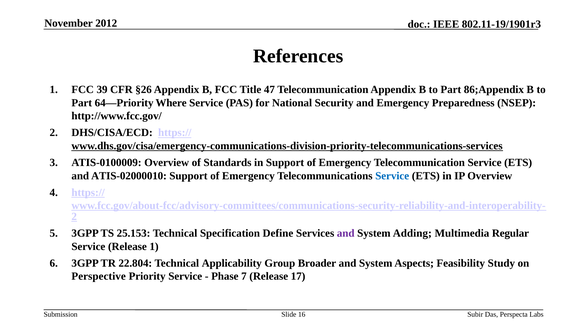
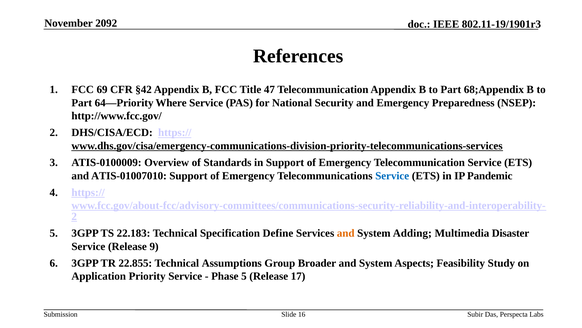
2012: 2012 -> 2092
39: 39 -> 69
§26: §26 -> §42
86;Appendix: 86;Appendix -> 68;Appendix
ATIS-02000010: ATIS-02000010 -> ATIS-01007010
IP Overview: Overview -> Pandemic
25.153: 25.153 -> 22.183
and at (346, 233) colour: purple -> orange
Regular: Regular -> Disaster
Release 1: 1 -> 9
22.804: 22.804 -> 22.855
Applicability: Applicability -> Assumptions
Perspective: Perspective -> Application
Phase 7: 7 -> 5
